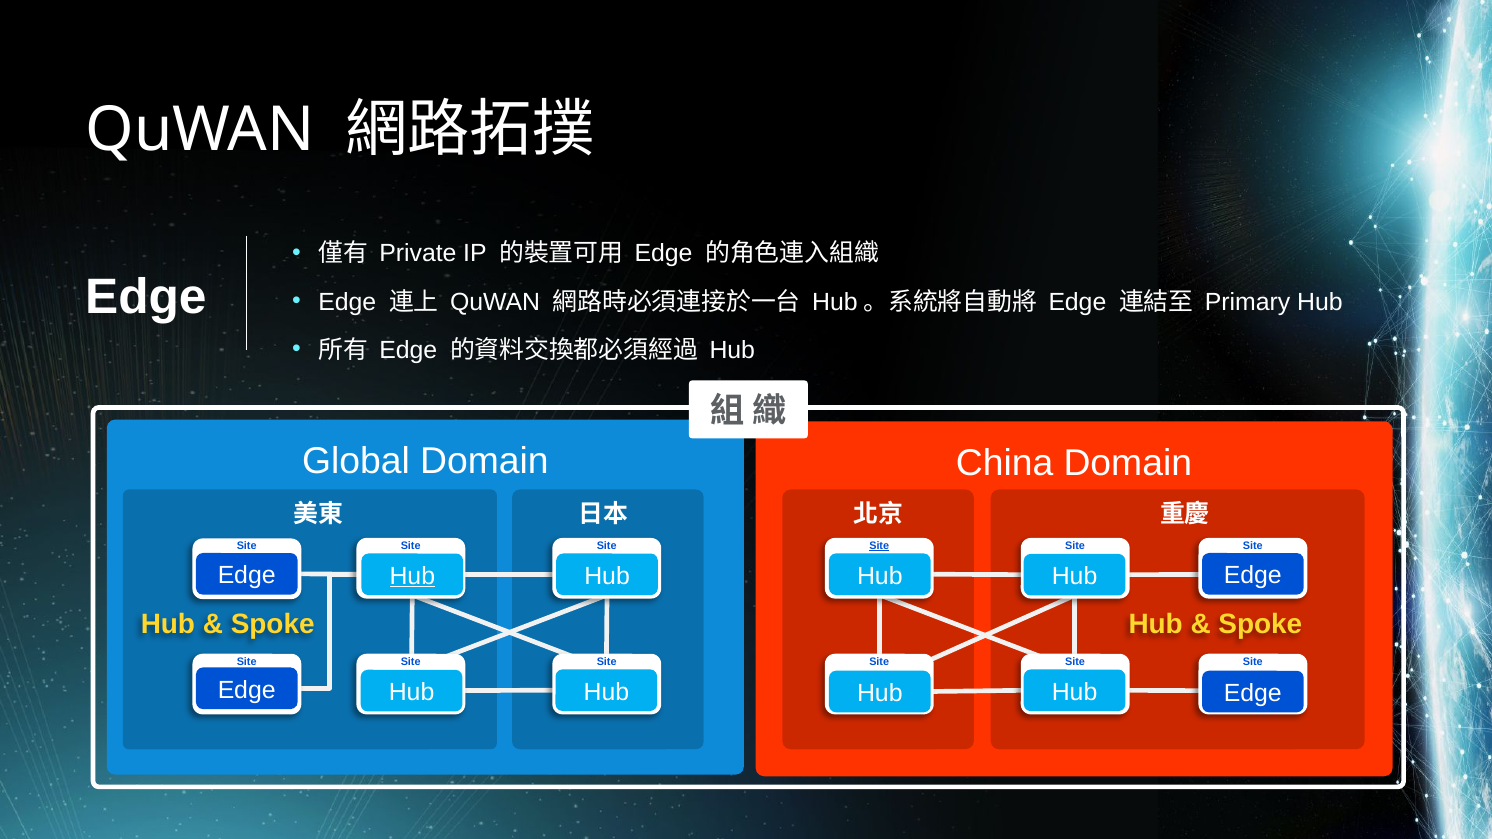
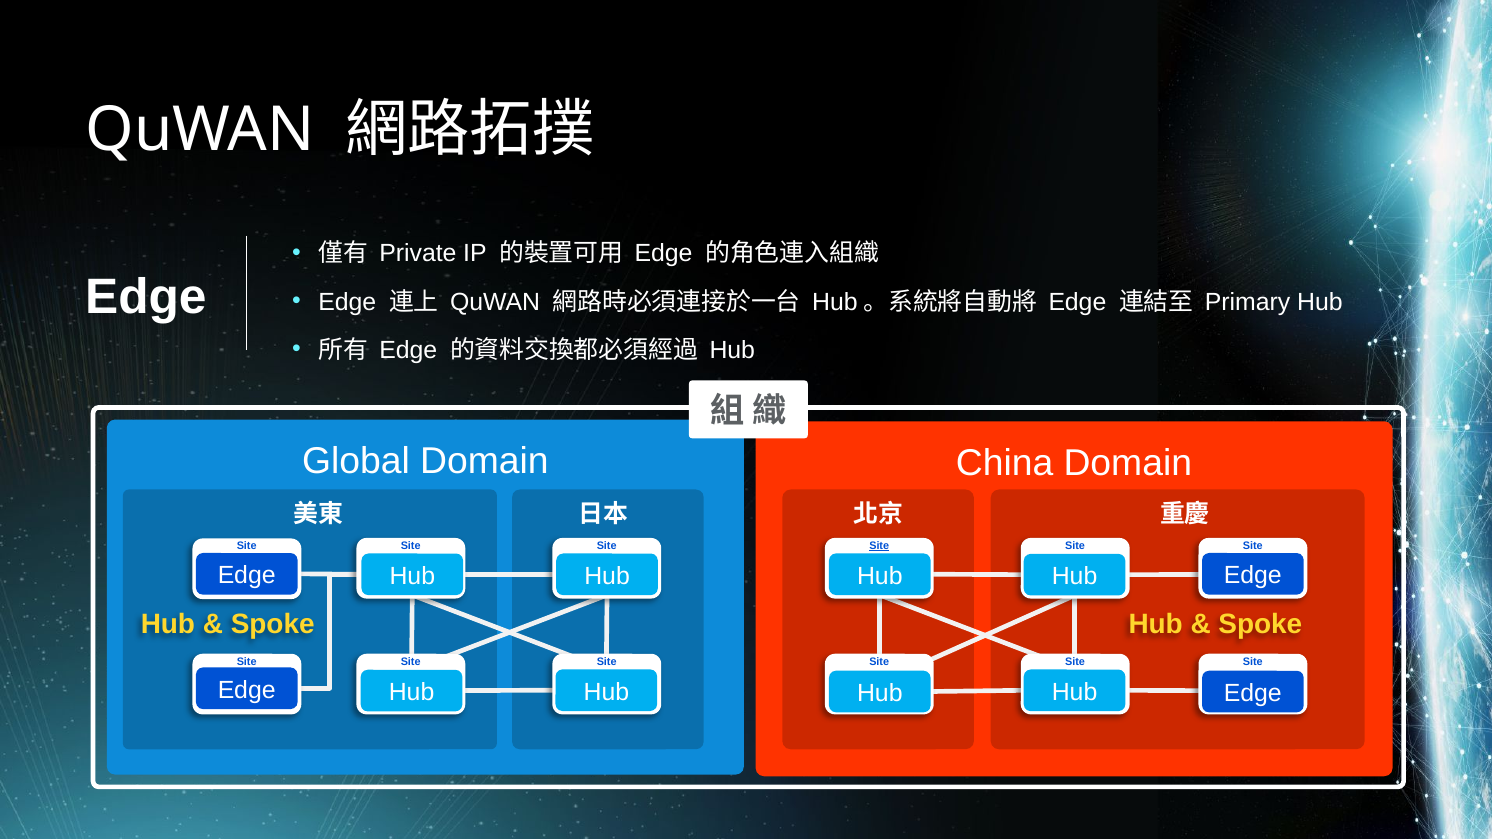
Hub at (412, 576) underline: present -> none
